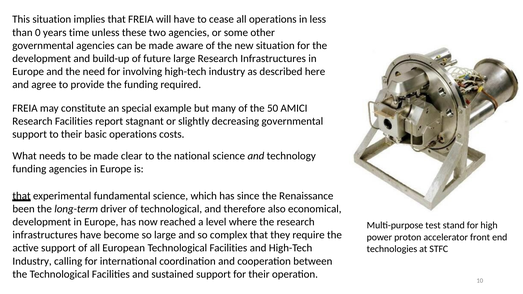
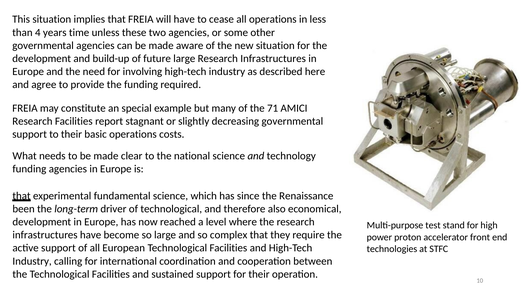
0: 0 -> 4
50: 50 -> 71
